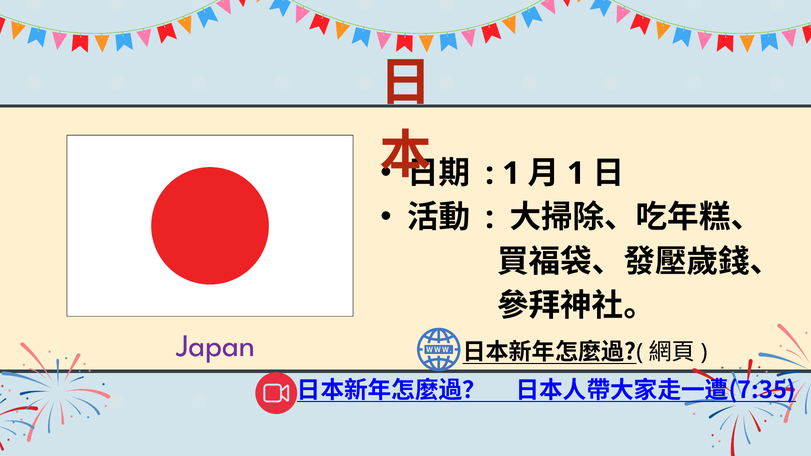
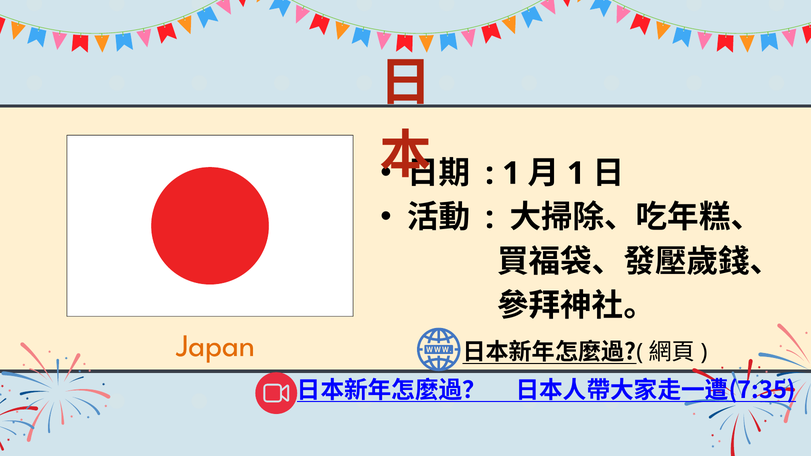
Japan colour: purple -> orange
